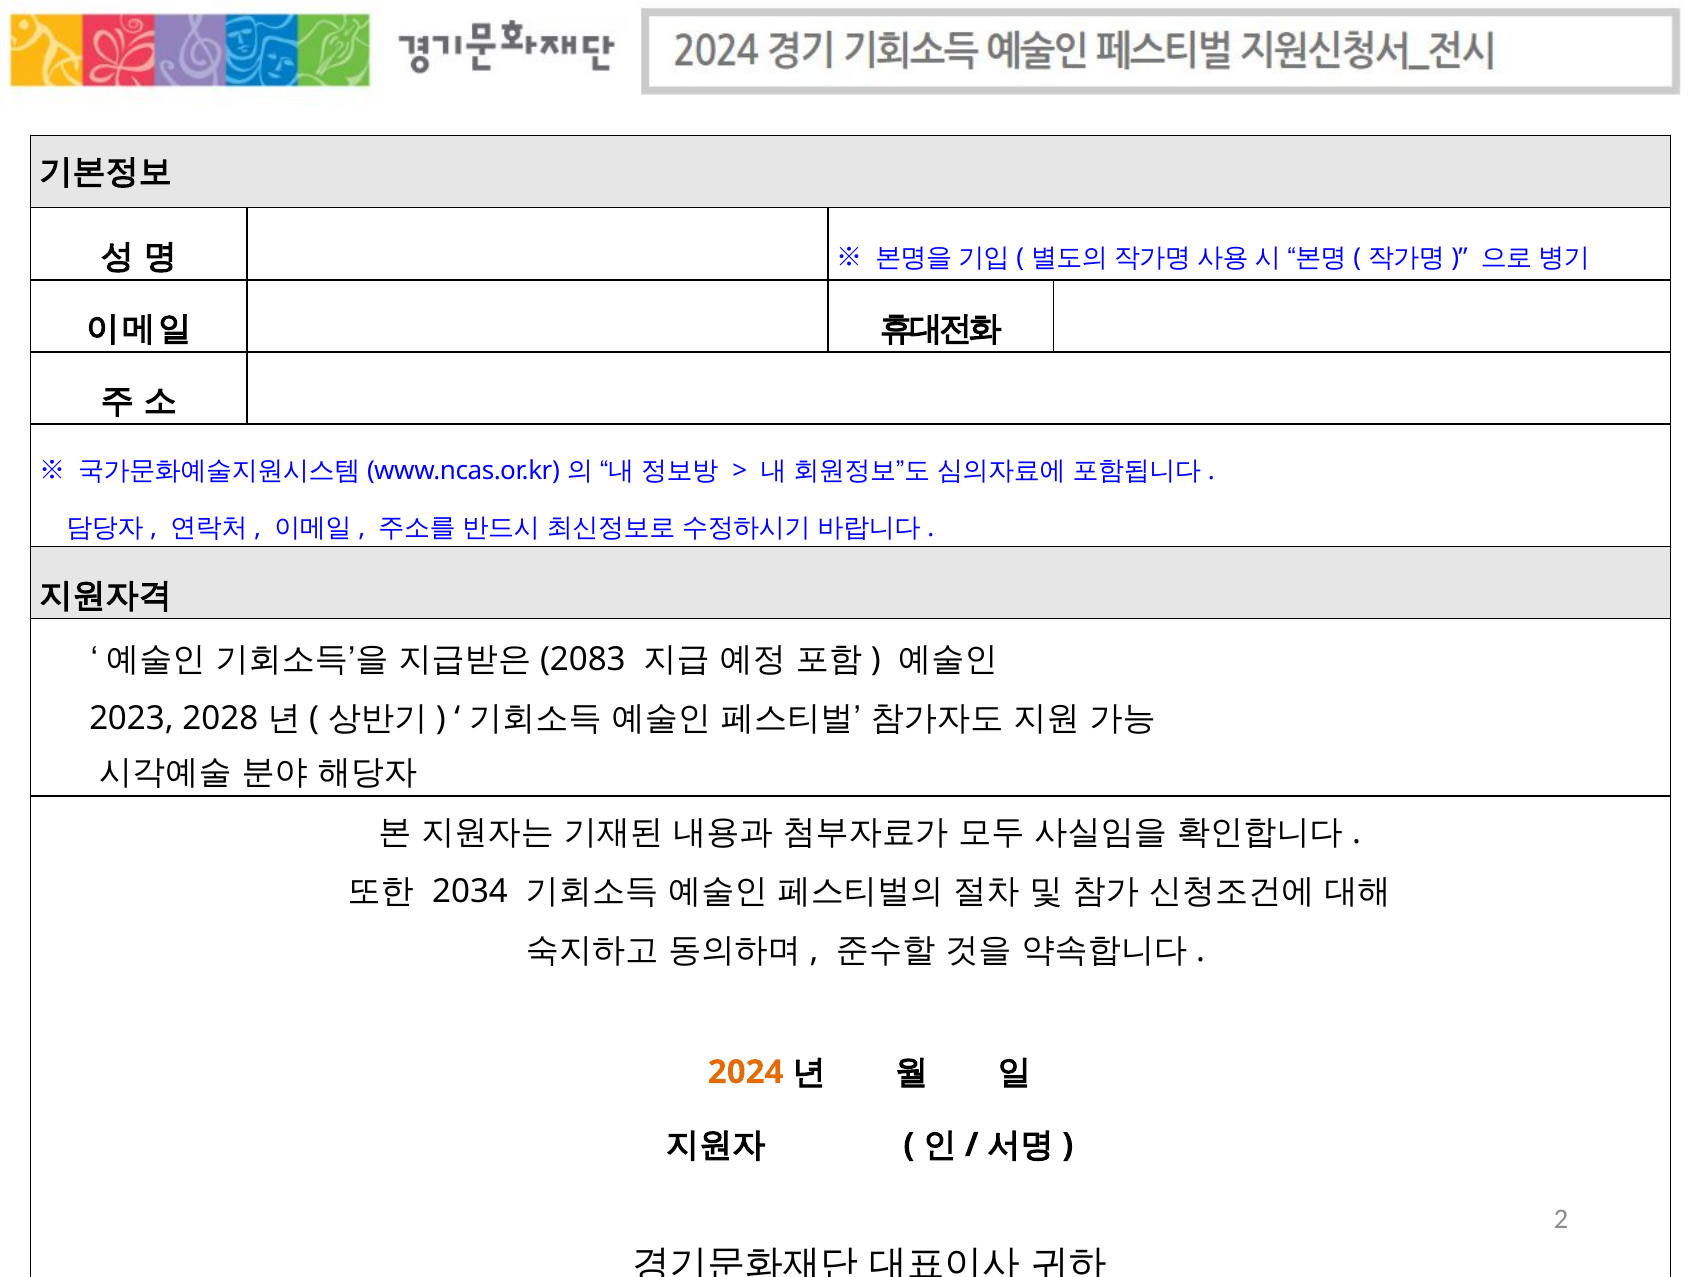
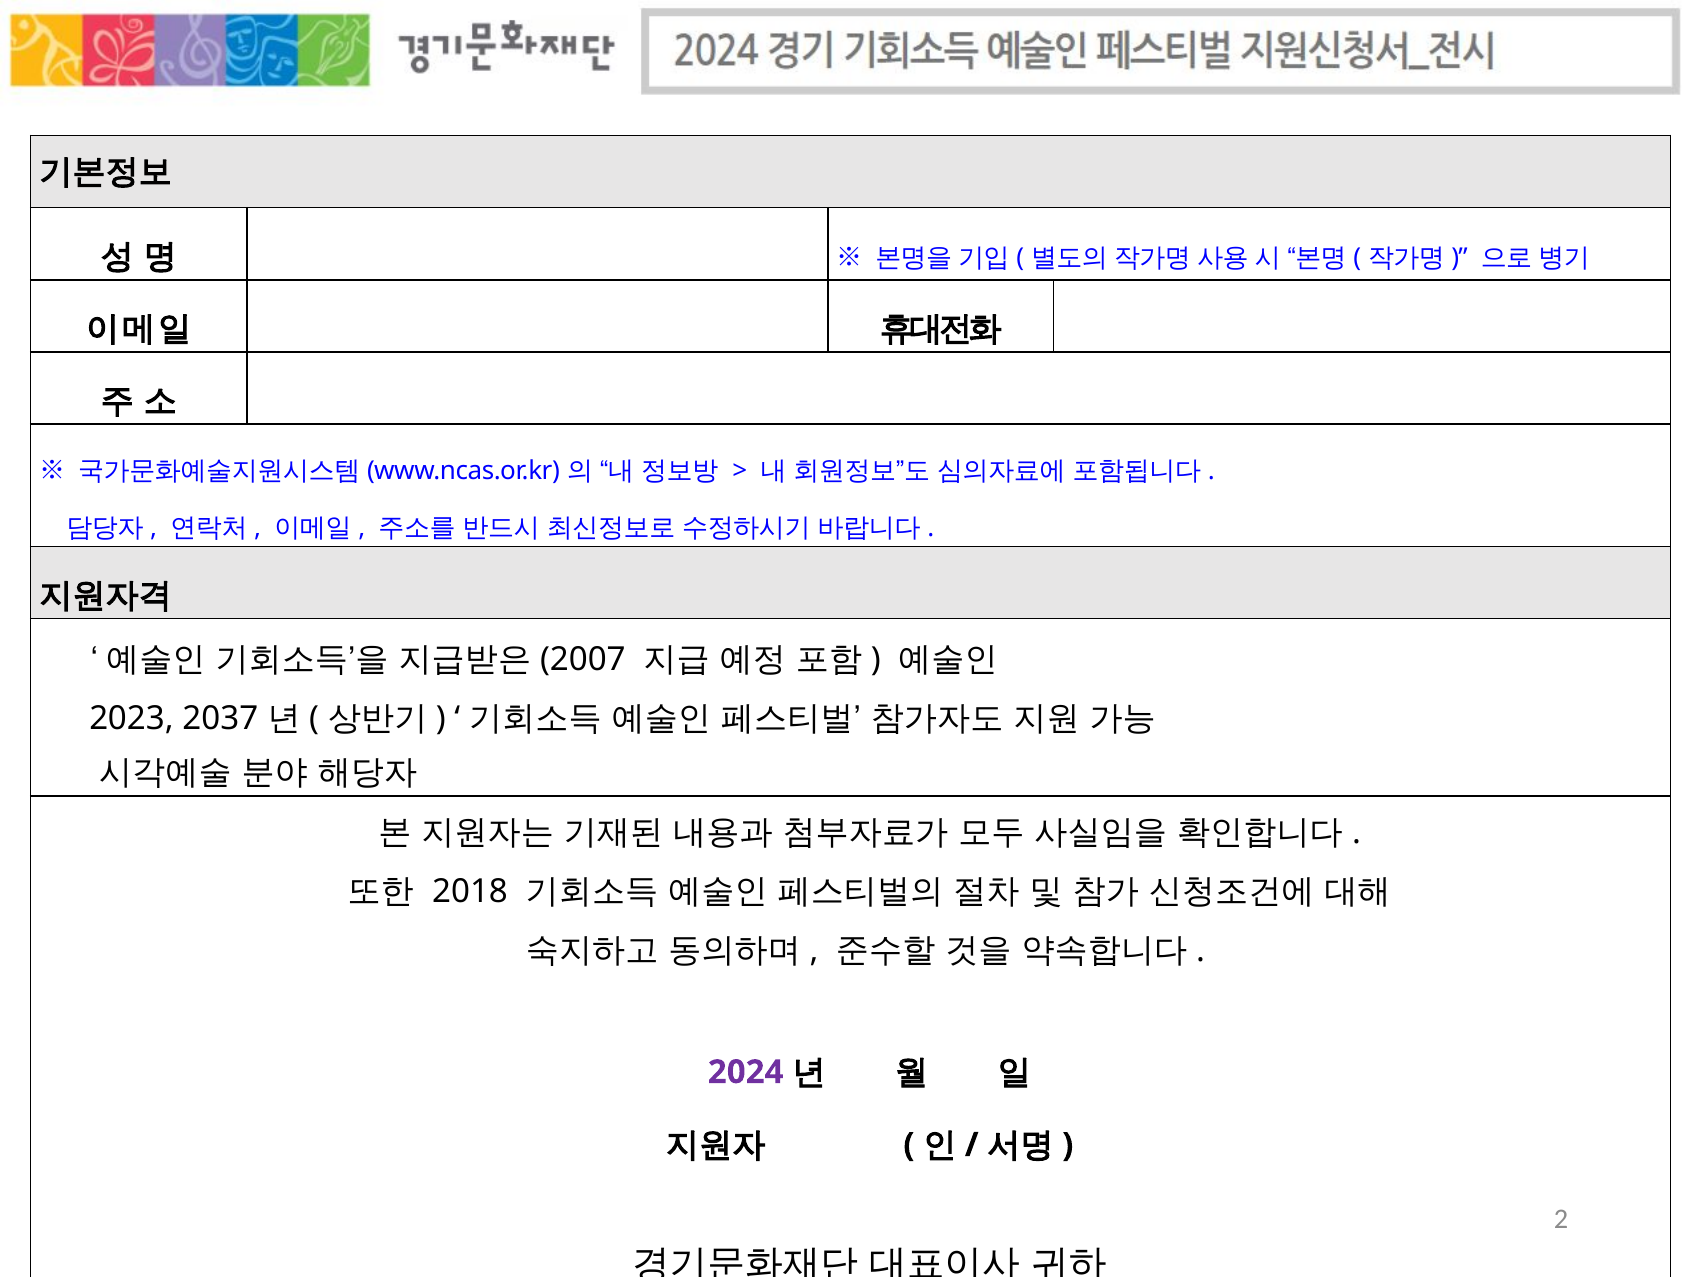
2083: 2083 -> 2007
2028: 2028 -> 2037
2034: 2034 -> 2018
2024 colour: orange -> purple
